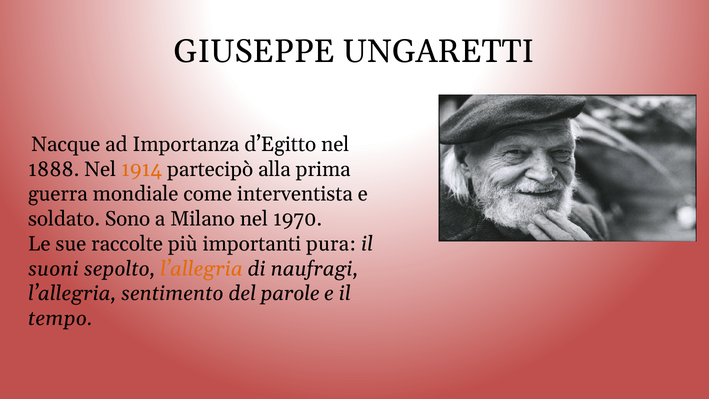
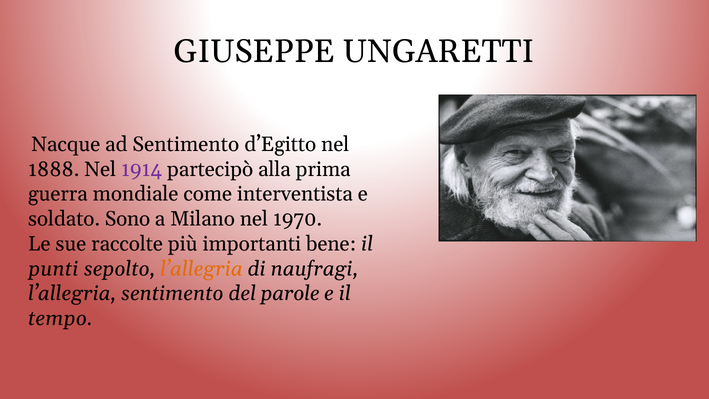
ad Importanza: Importanza -> Sentimento
1914 colour: orange -> purple
pura: pura -> bene
suoni: suoni -> punti
